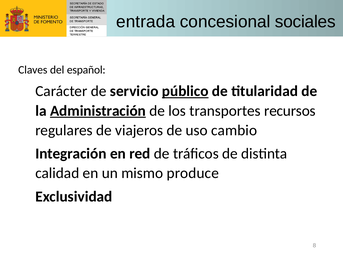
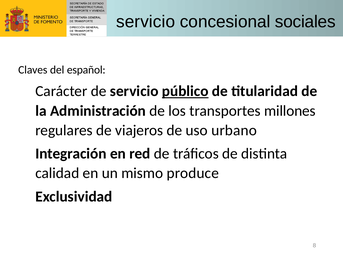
entrada at (146, 22): entrada -> servicio
Administración underline: present -> none
recursos: recursos -> millones
cambio: cambio -> urbano
